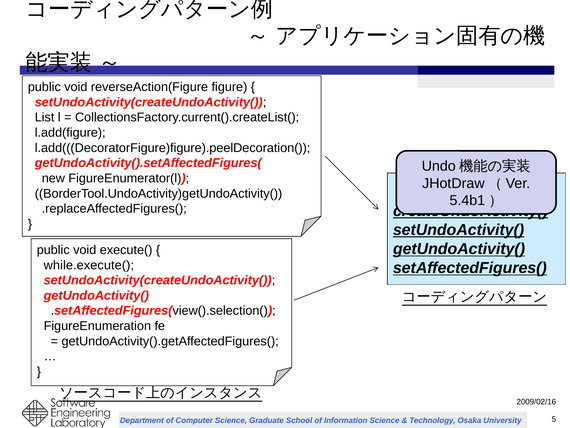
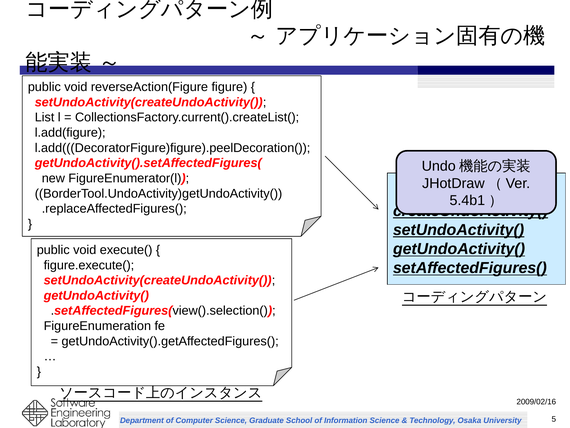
while.execute(: while.execute( -> figure.execute(
